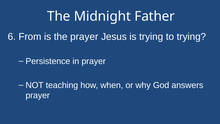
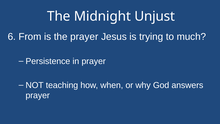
Father: Father -> Unjust
to trying: trying -> much
